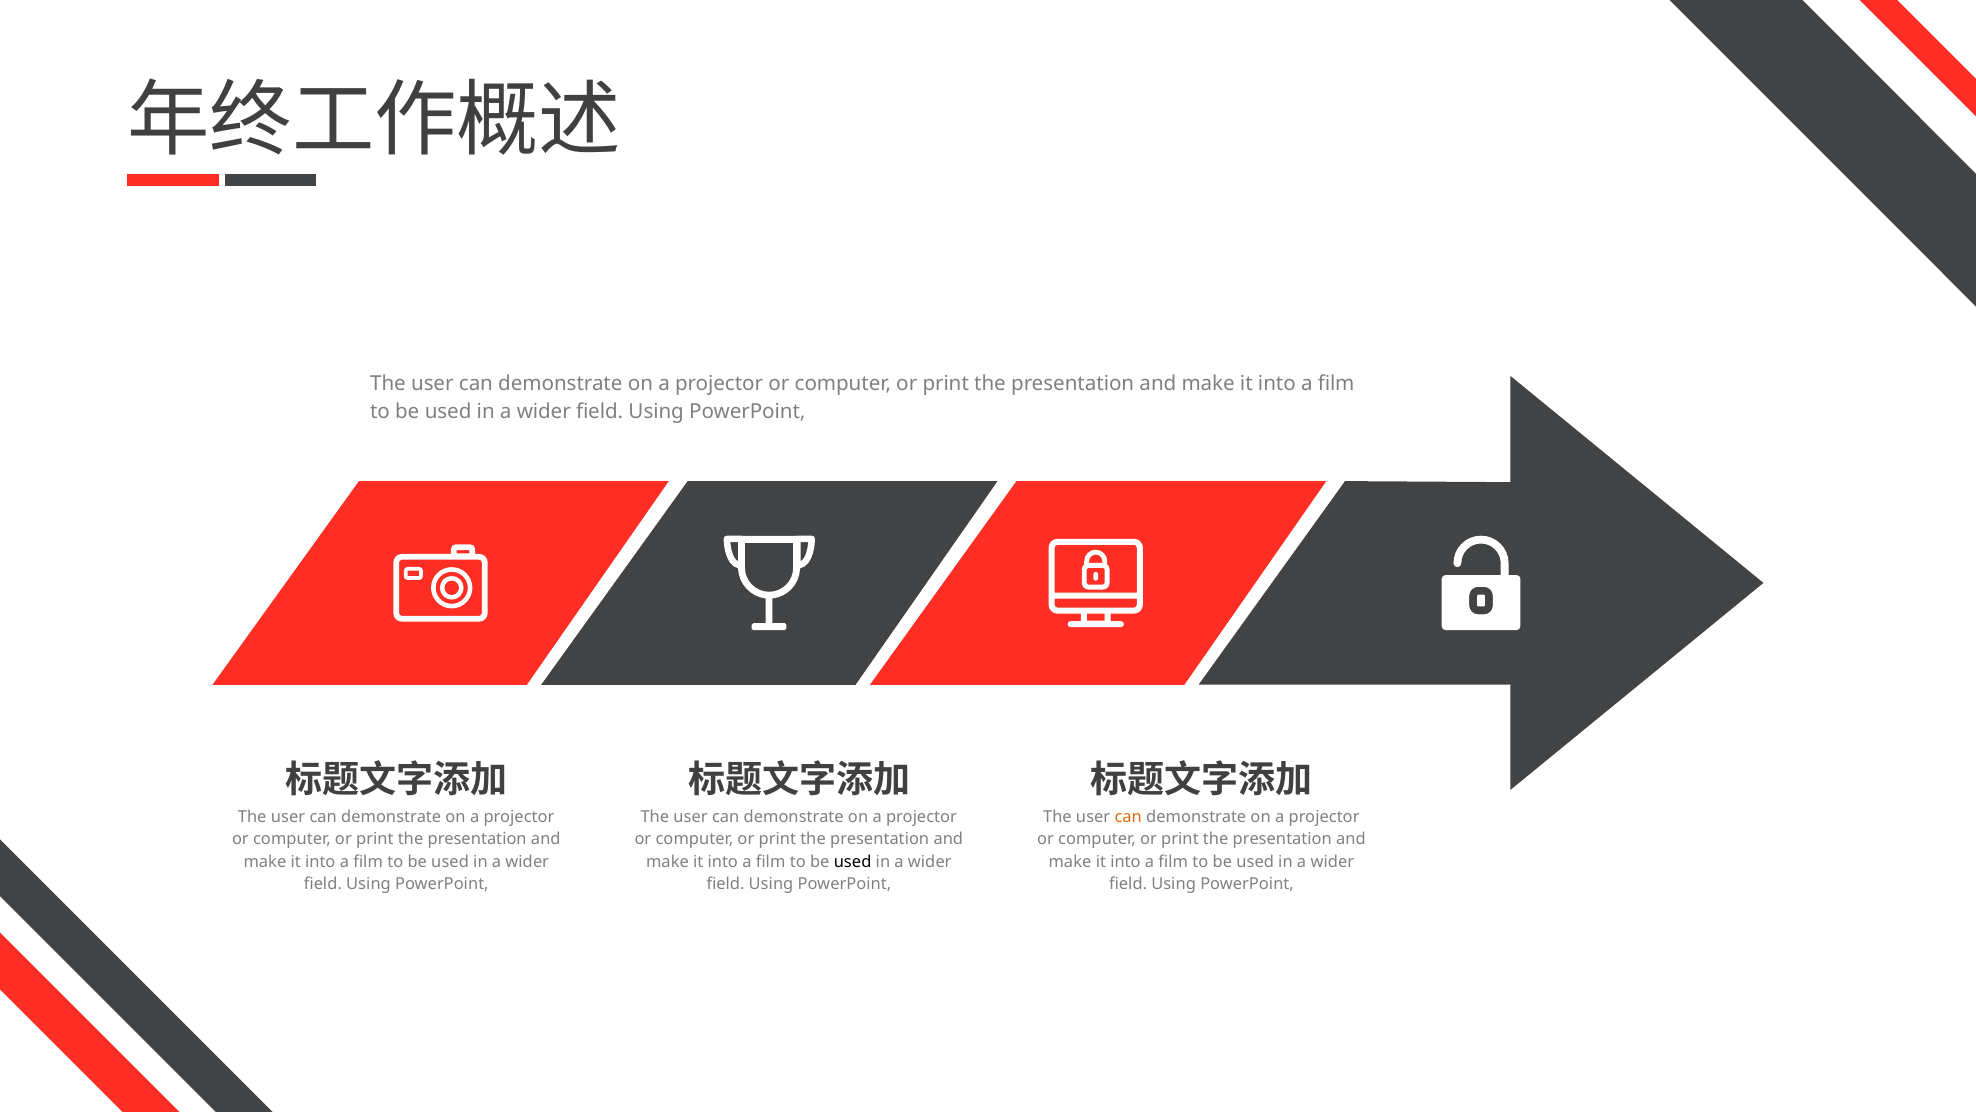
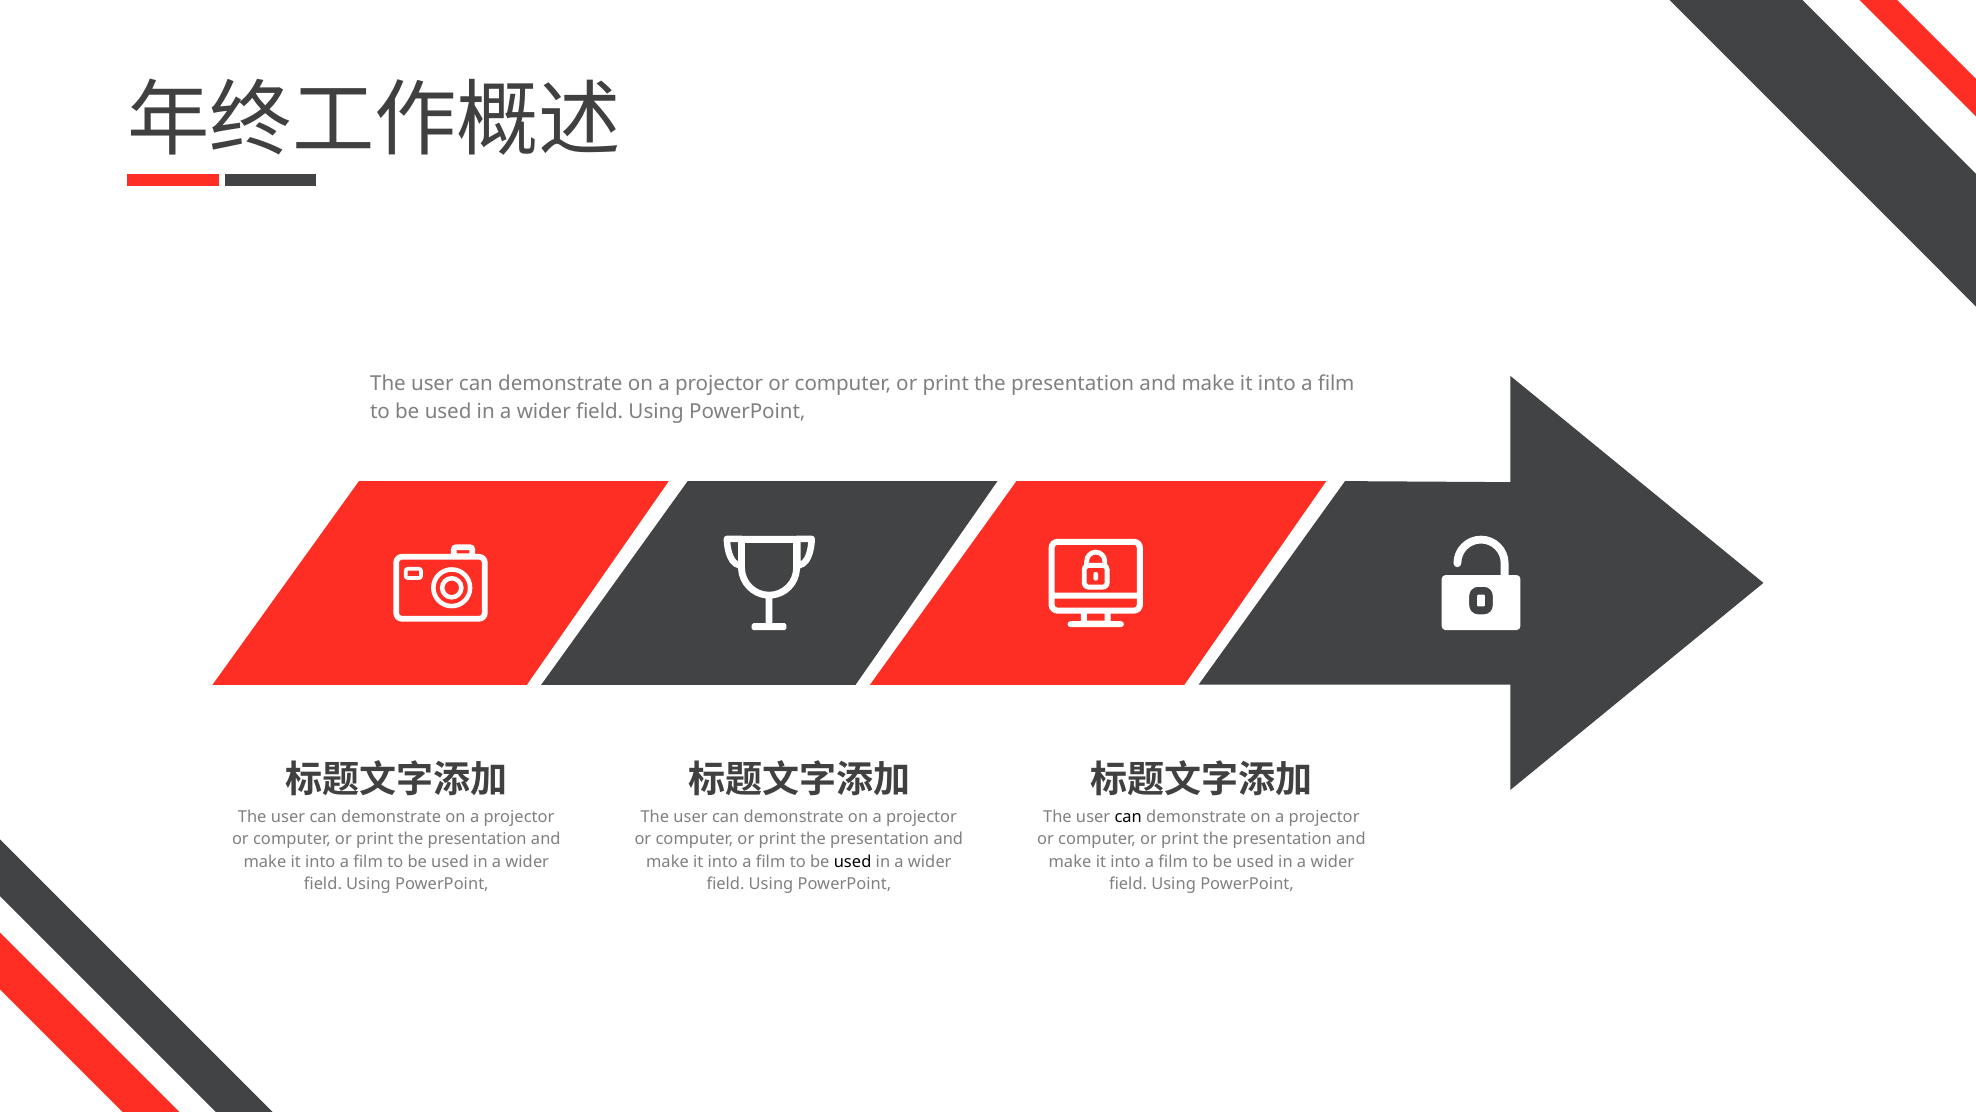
can at (1128, 817) colour: orange -> black
